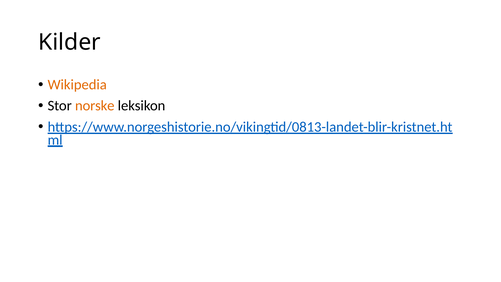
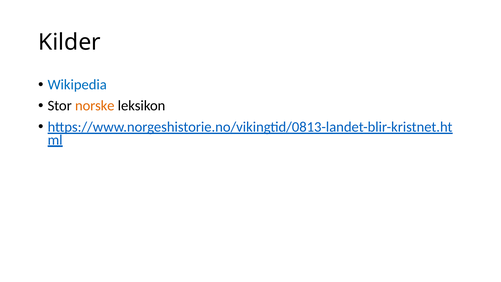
Wikipedia colour: orange -> blue
